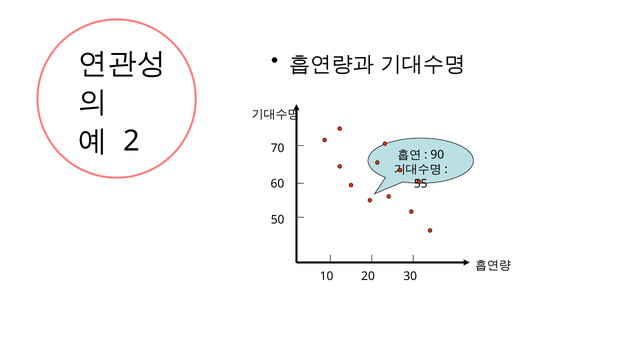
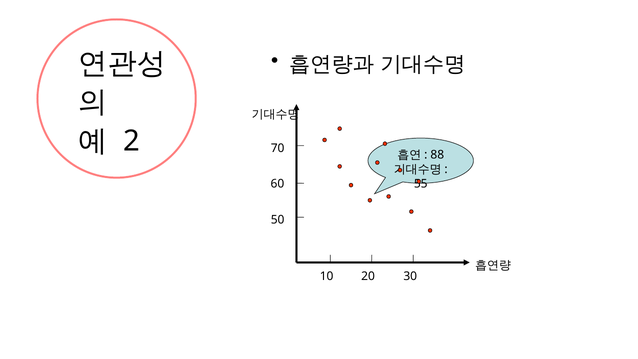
90: 90 -> 88
